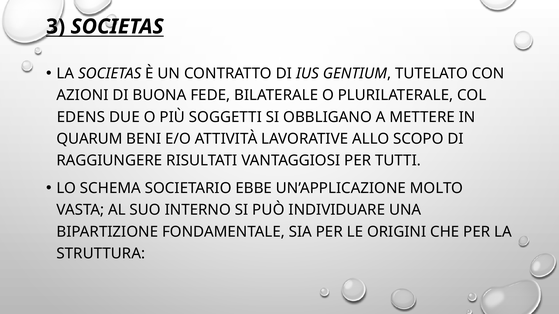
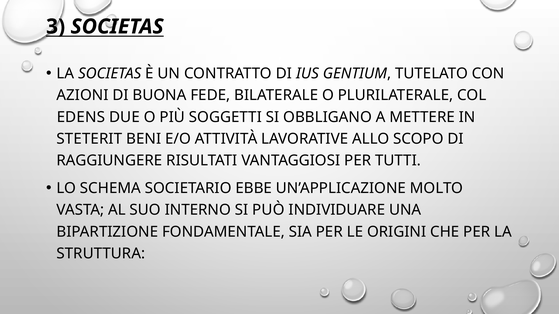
QUARUM: QUARUM -> STETERIT
